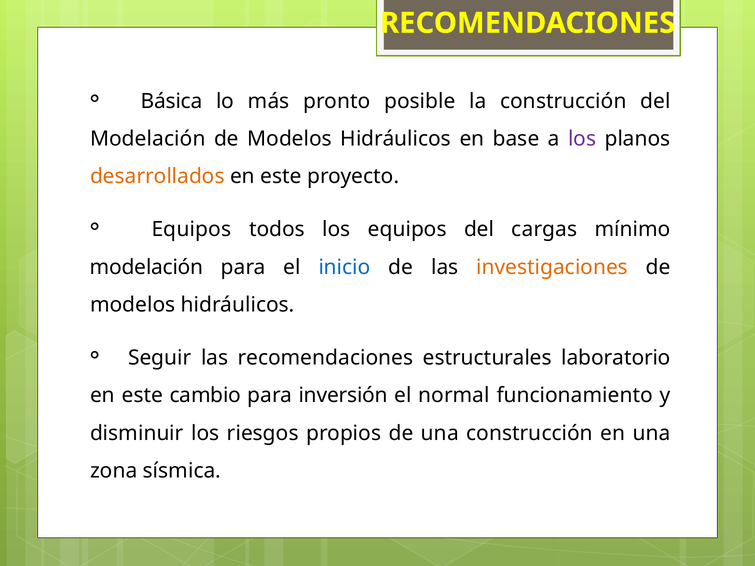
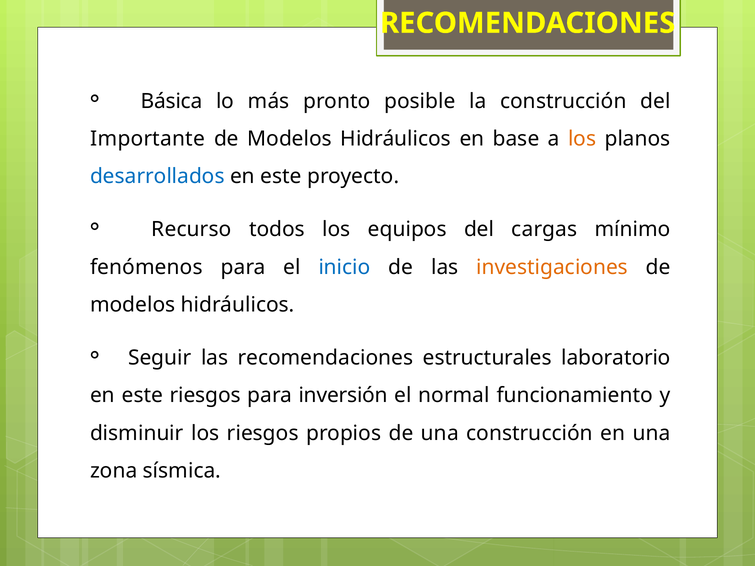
Modelación at (148, 139): Modelación -> Importante
los at (582, 139) colour: purple -> orange
desarrollados colour: orange -> blue
Equipos at (191, 229): Equipos -> Recurso
modelación at (147, 267): modelación -> fenómenos
este cambio: cambio -> riesgos
